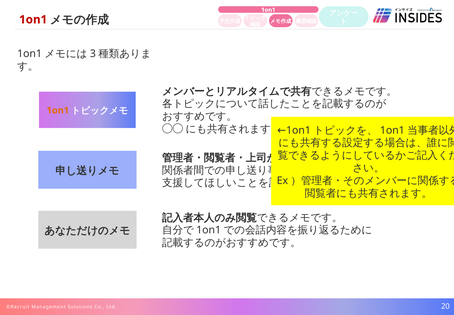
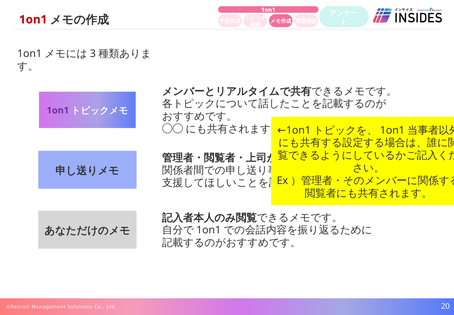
1on1 at (58, 110) colour: orange -> purple
